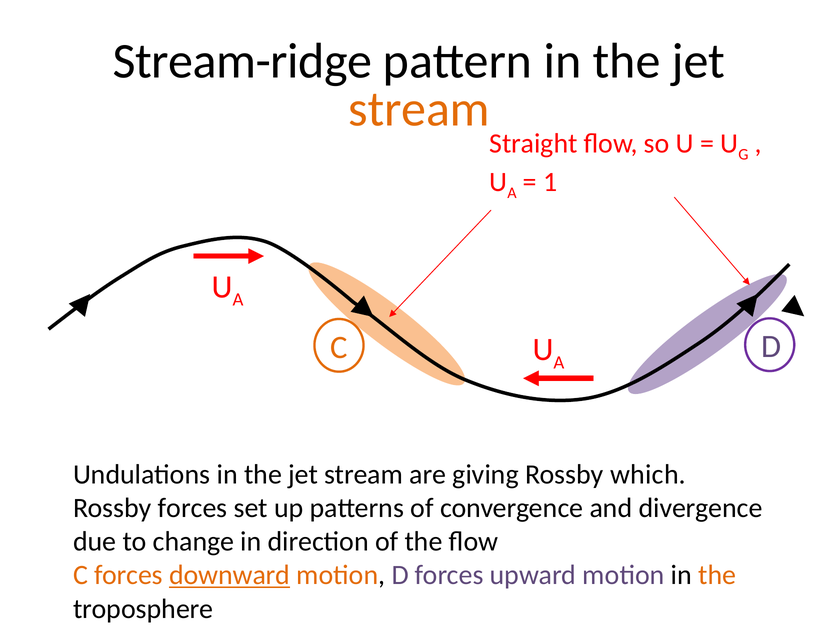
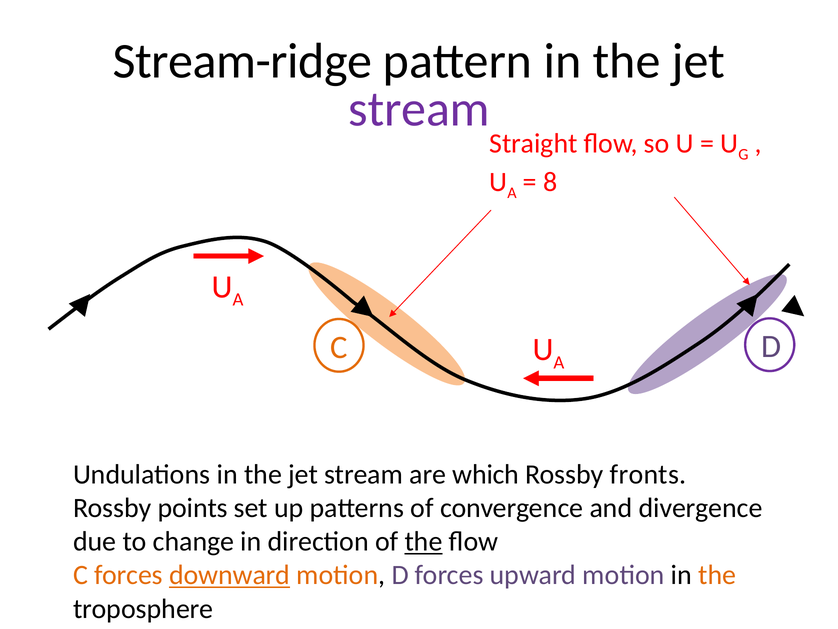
stream at (419, 109) colour: orange -> purple
1: 1 -> 8
giving: giving -> which
which: which -> fronts
Rossby forces: forces -> points
the at (424, 541) underline: none -> present
